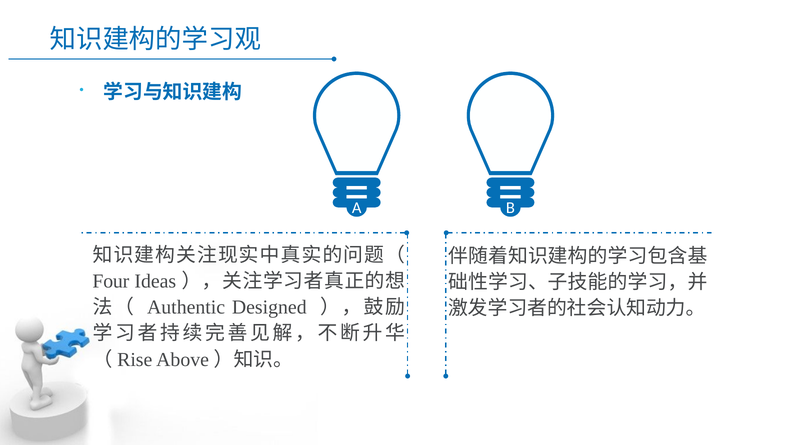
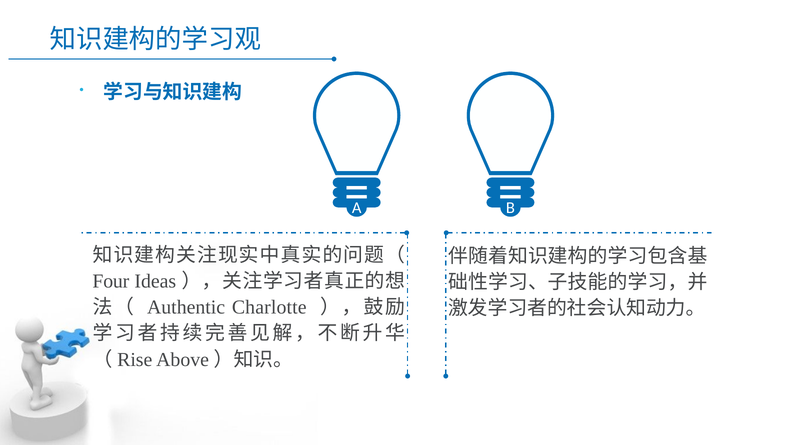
Designed: Designed -> Charlotte
